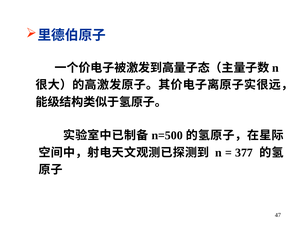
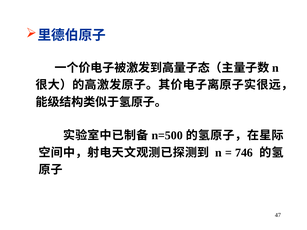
377: 377 -> 746
